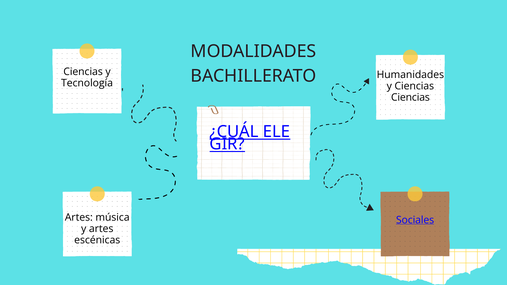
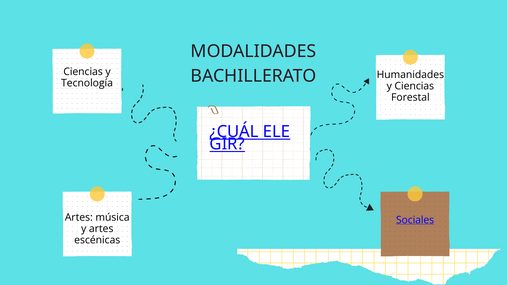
Ciencias at (410, 97): Ciencias -> Forestal
